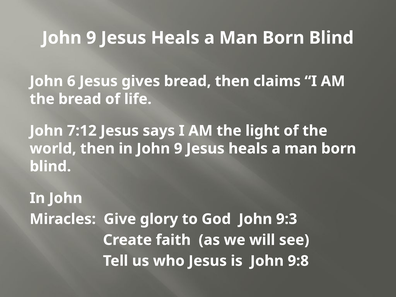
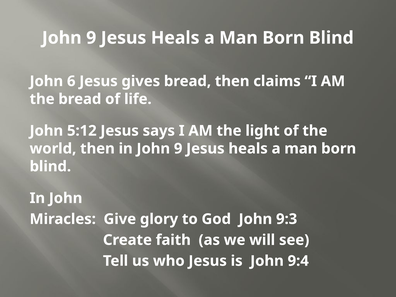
7:12: 7:12 -> 5:12
9:8: 9:8 -> 9:4
